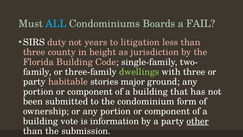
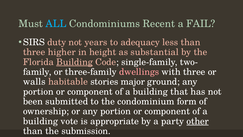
Boards: Boards -> Recent
litigation: litigation -> adequacy
county: county -> higher
jurisdiction: jurisdiction -> substantial
Building at (75, 62) underline: none -> present
dwellings colour: light green -> pink
party at (34, 82): party -> walls
information: information -> appropriate
